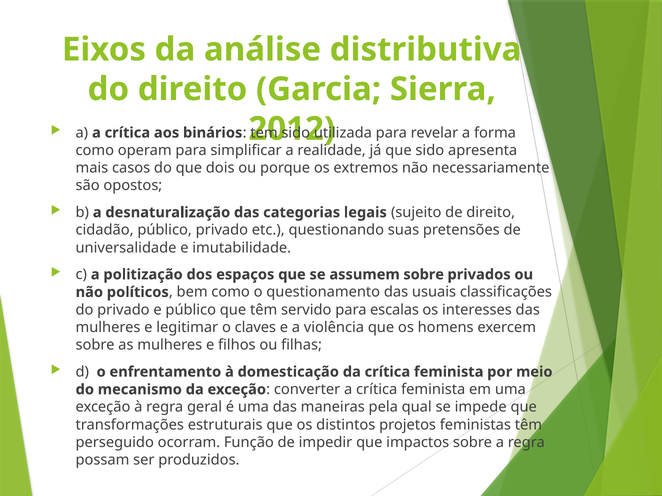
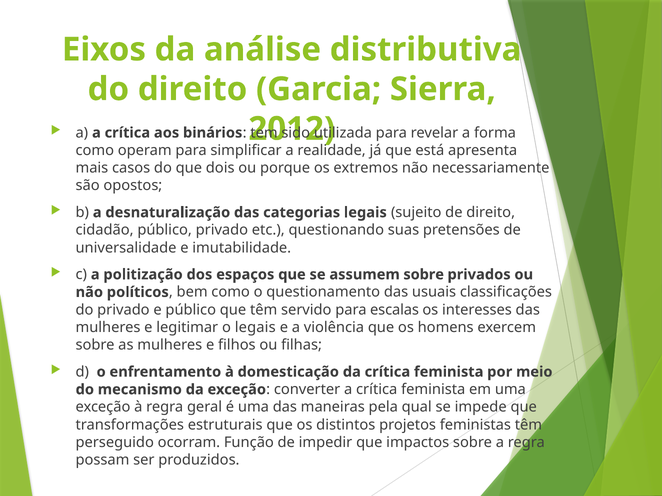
que sido: sido -> está
o claves: claves -> legais
